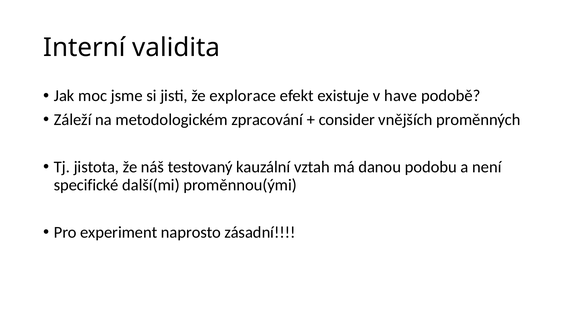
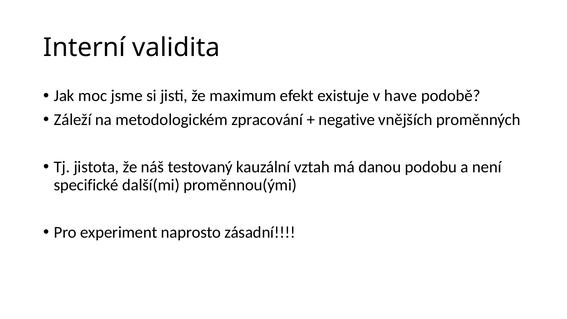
explorace: explorace -> maximum
consider: consider -> negative
